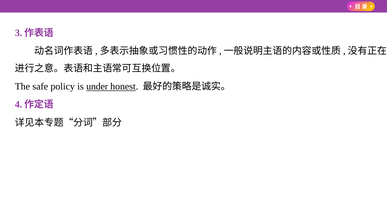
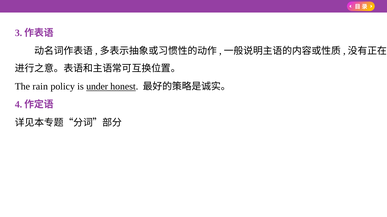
safe: safe -> rain
